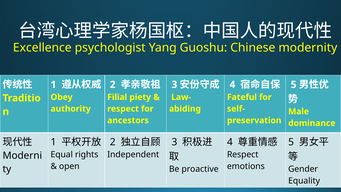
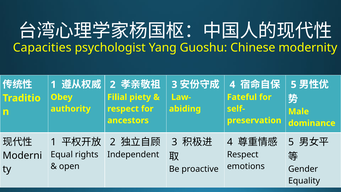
Excellence: Excellence -> Capacities
